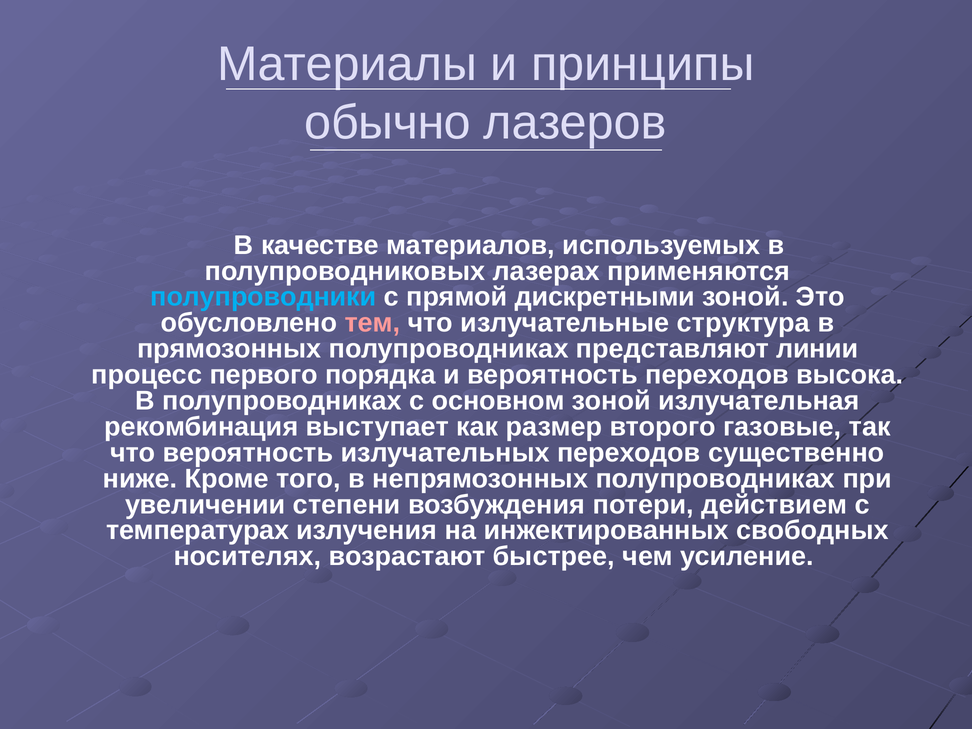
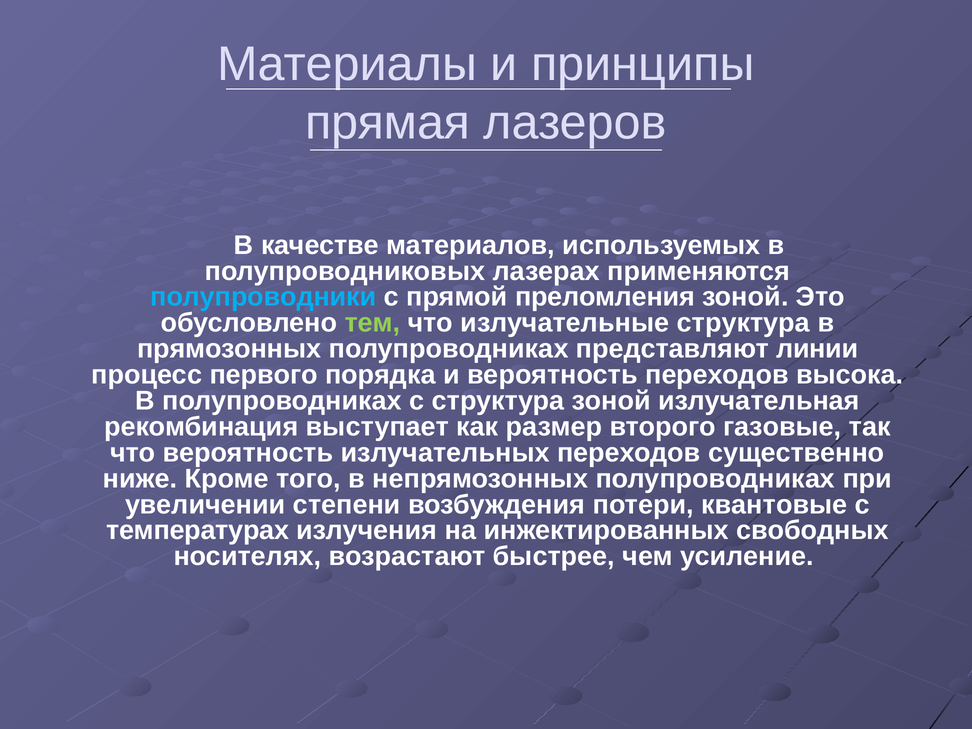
обычно: обычно -> прямая
дискретными: дискретными -> преломления
тем colour: pink -> light green
с основном: основном -> структура
действием: действием -> квантовые
